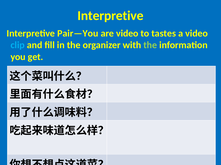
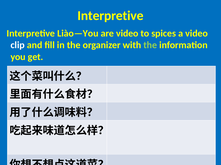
Pair—You: Pair—You -> Liào—You
tastes: tastes -> spices
clip colour: light blue -> white
